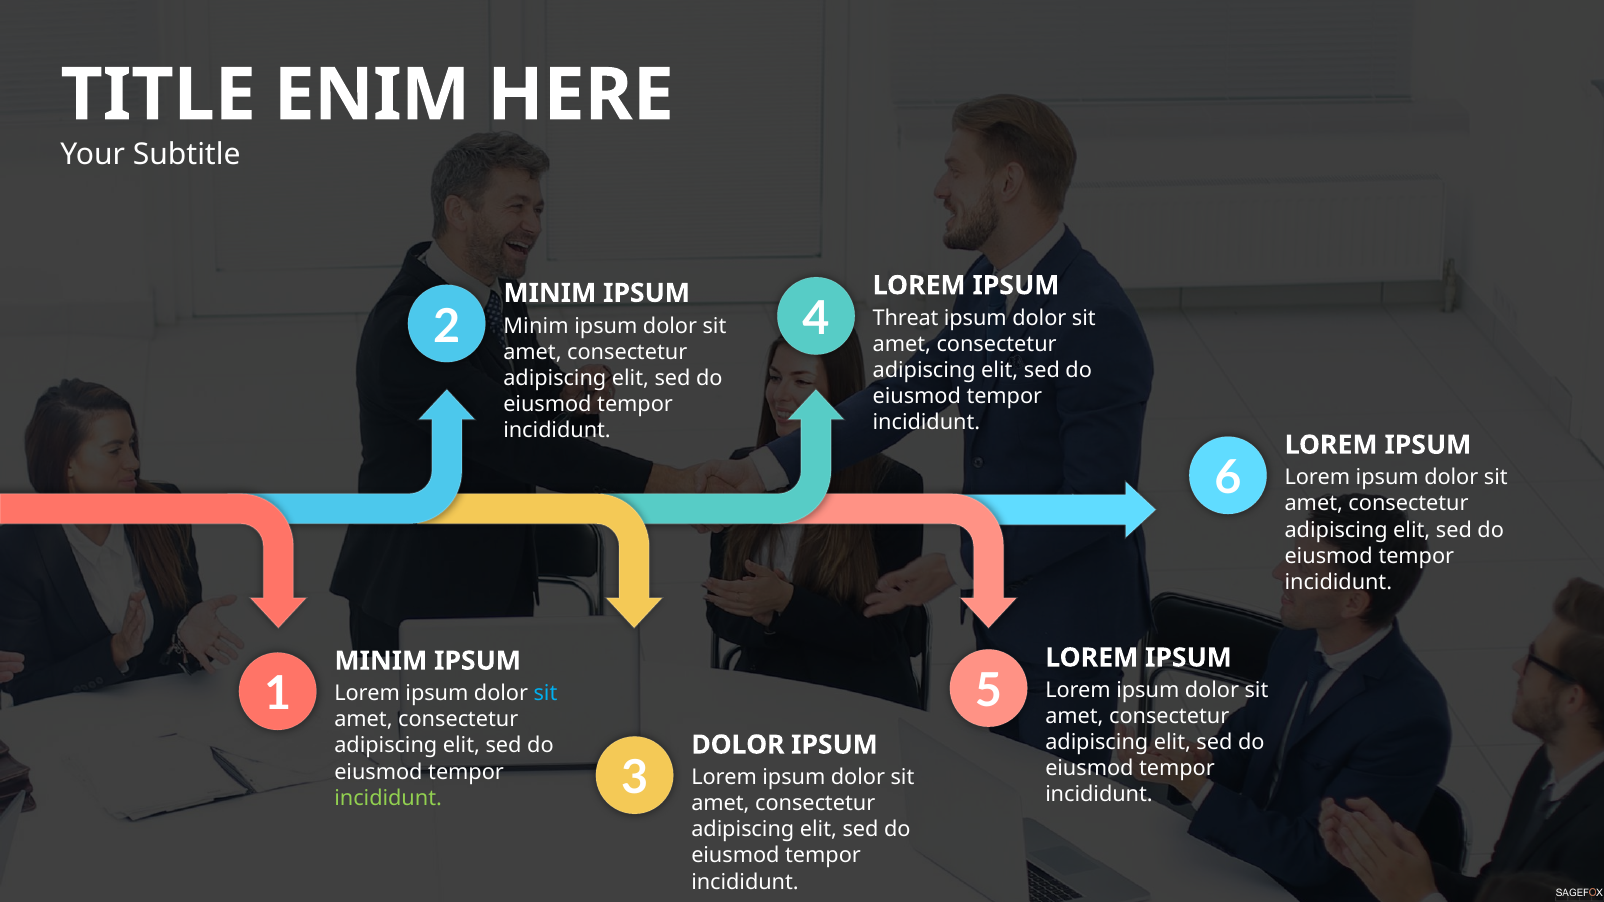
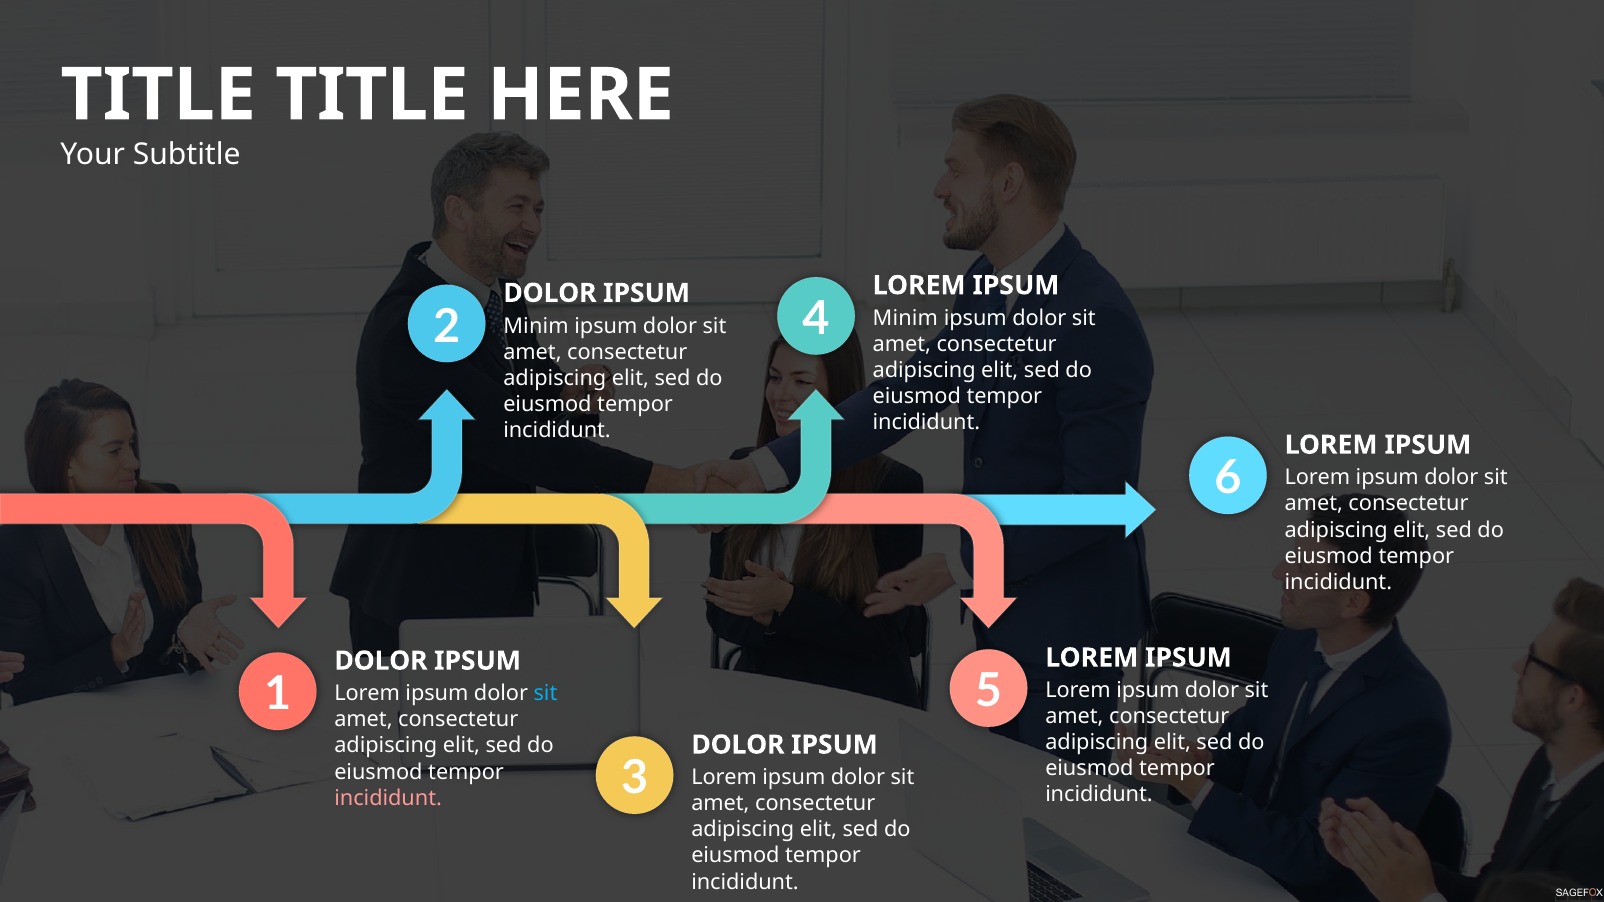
ENIM at (372, 95): ENIM -> TITLE
MINIM at (550, 293): MINIM -> DOLOR
Threat at (906, 318): Threat -> Minim
MINIM at (381, 661): MINIM -> DOLOR
incididunt at (388, 798) colour: light green -> pink
